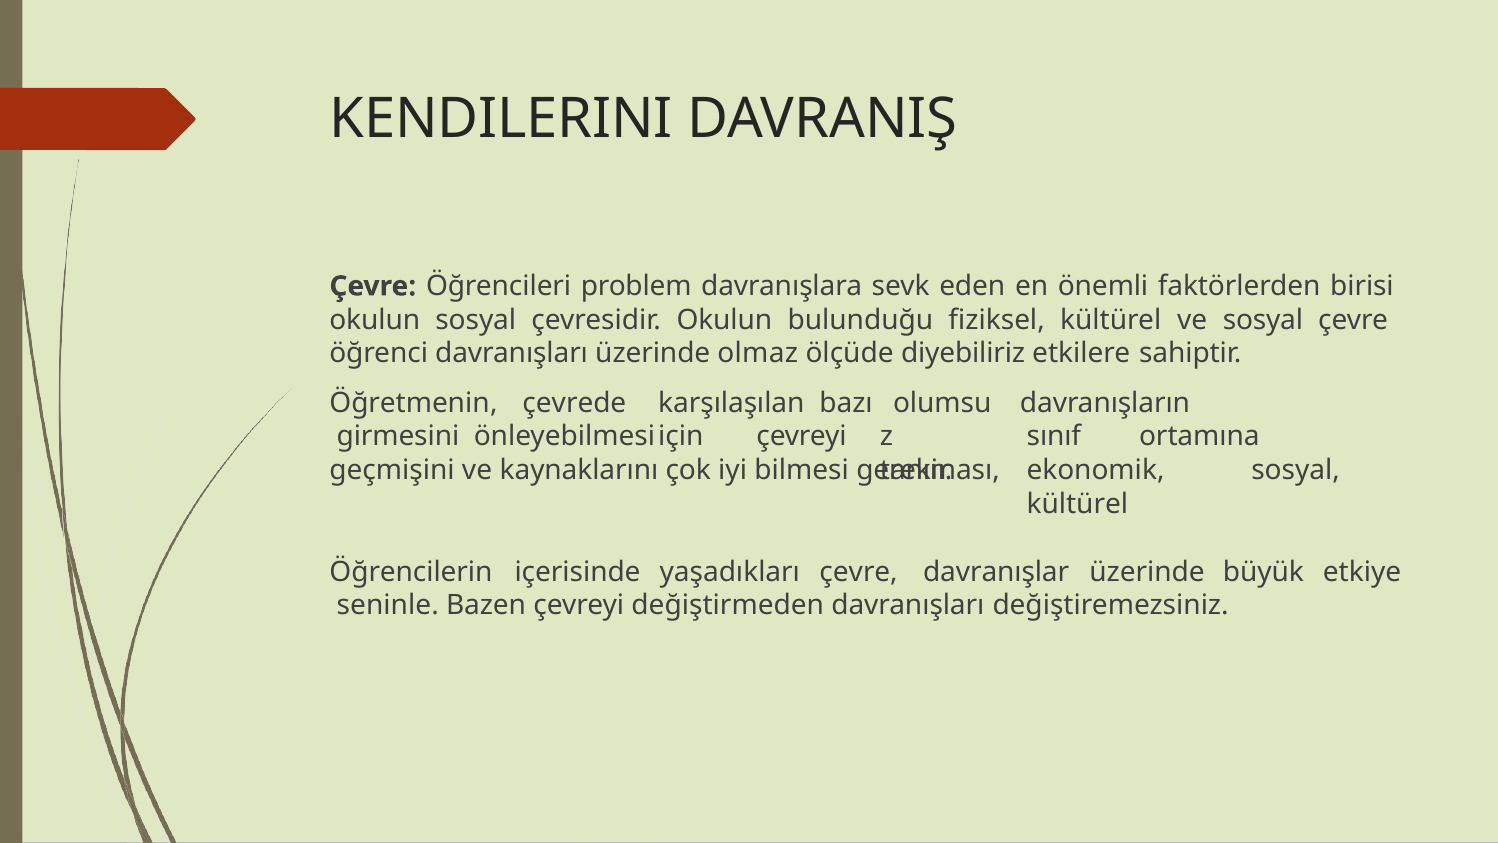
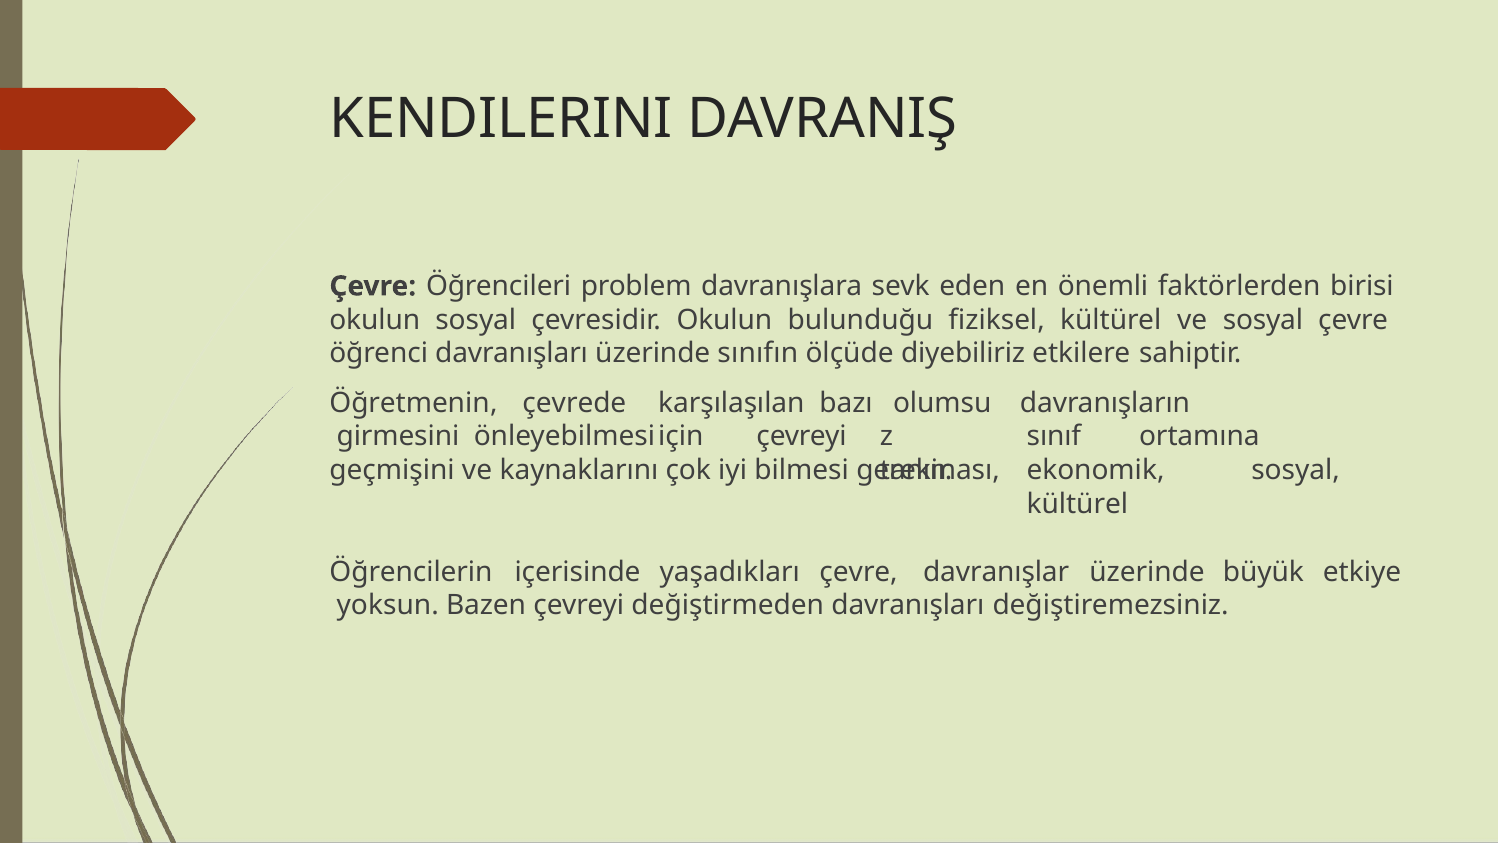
olmaz: olmaz -> sınıfın
seninle: seninle -> yoksun
